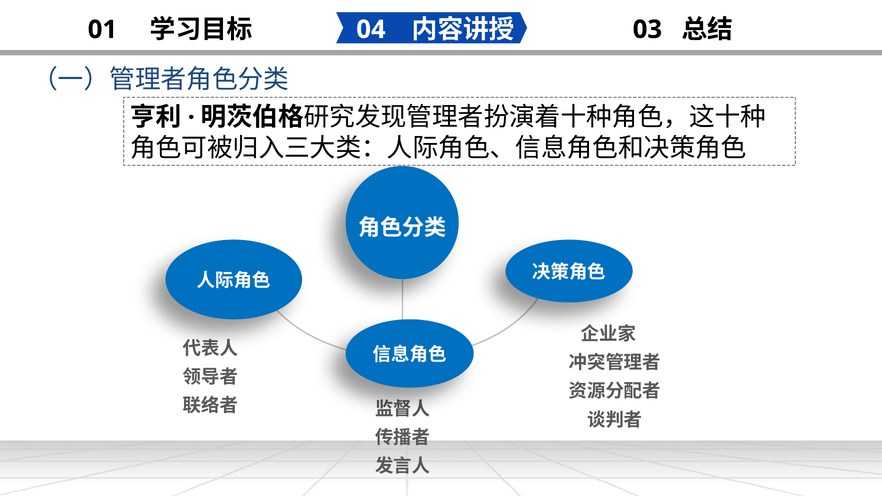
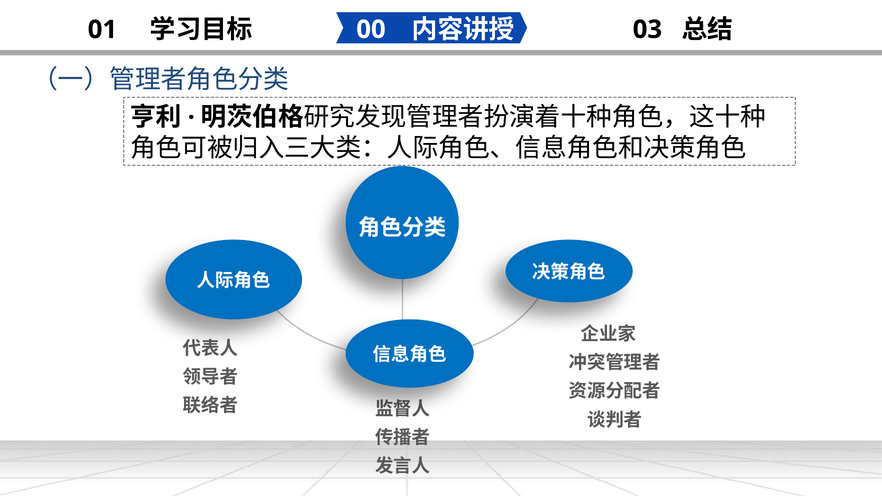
04: 04 -> 00
